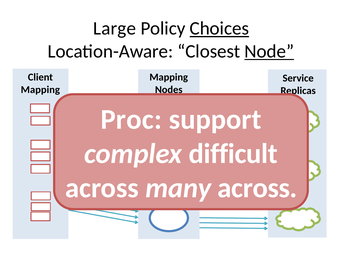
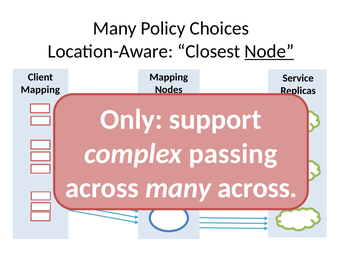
Large at (115, 28): Large -> Many
Choices underline: present -> none
Proc: Proc -> Only
difficult: difficult -> passing
